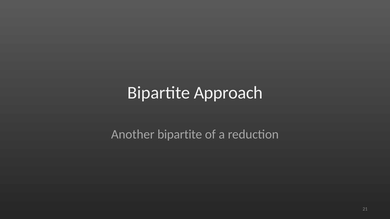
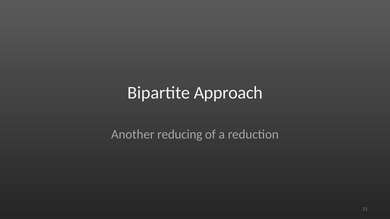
Another bipartite: bipartite -> reducing
